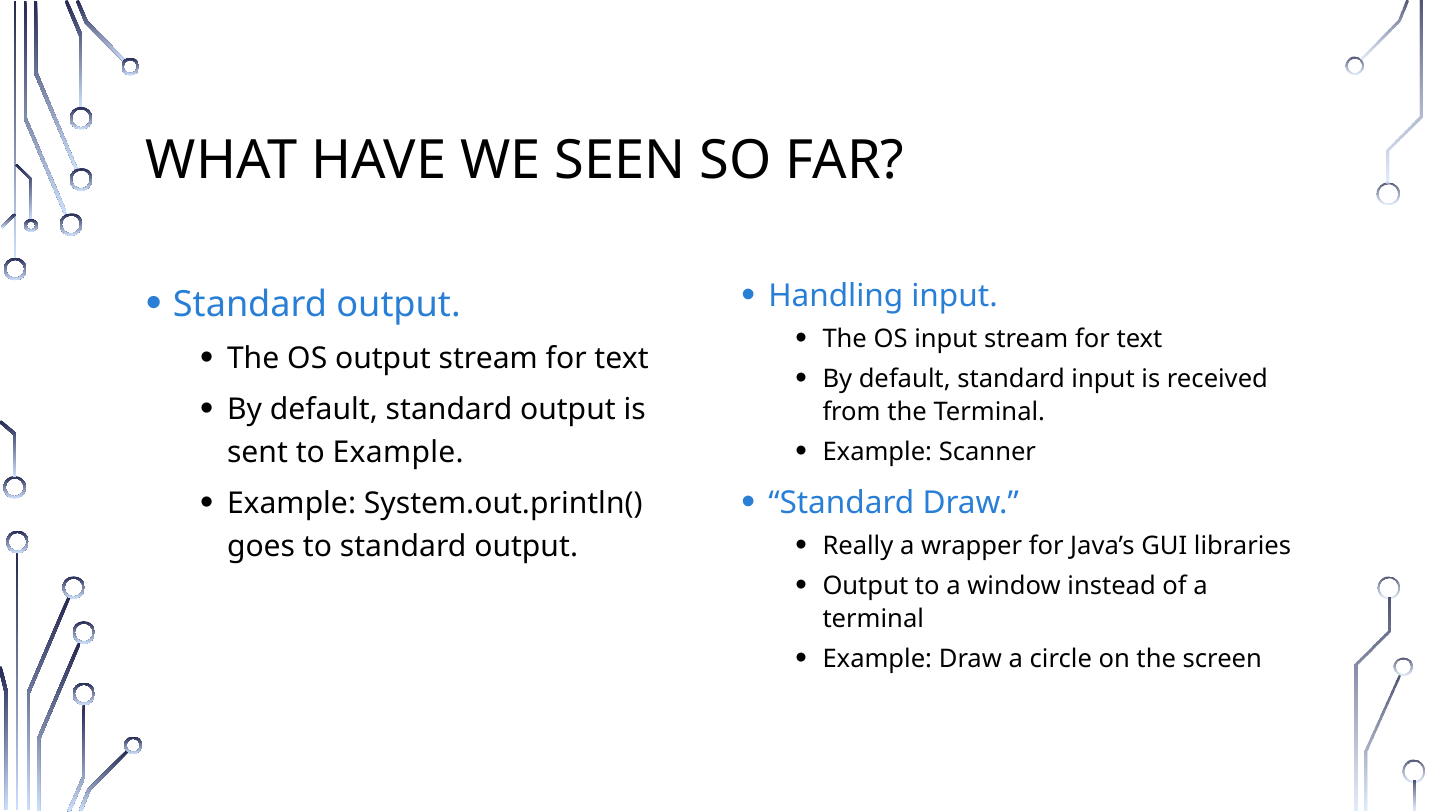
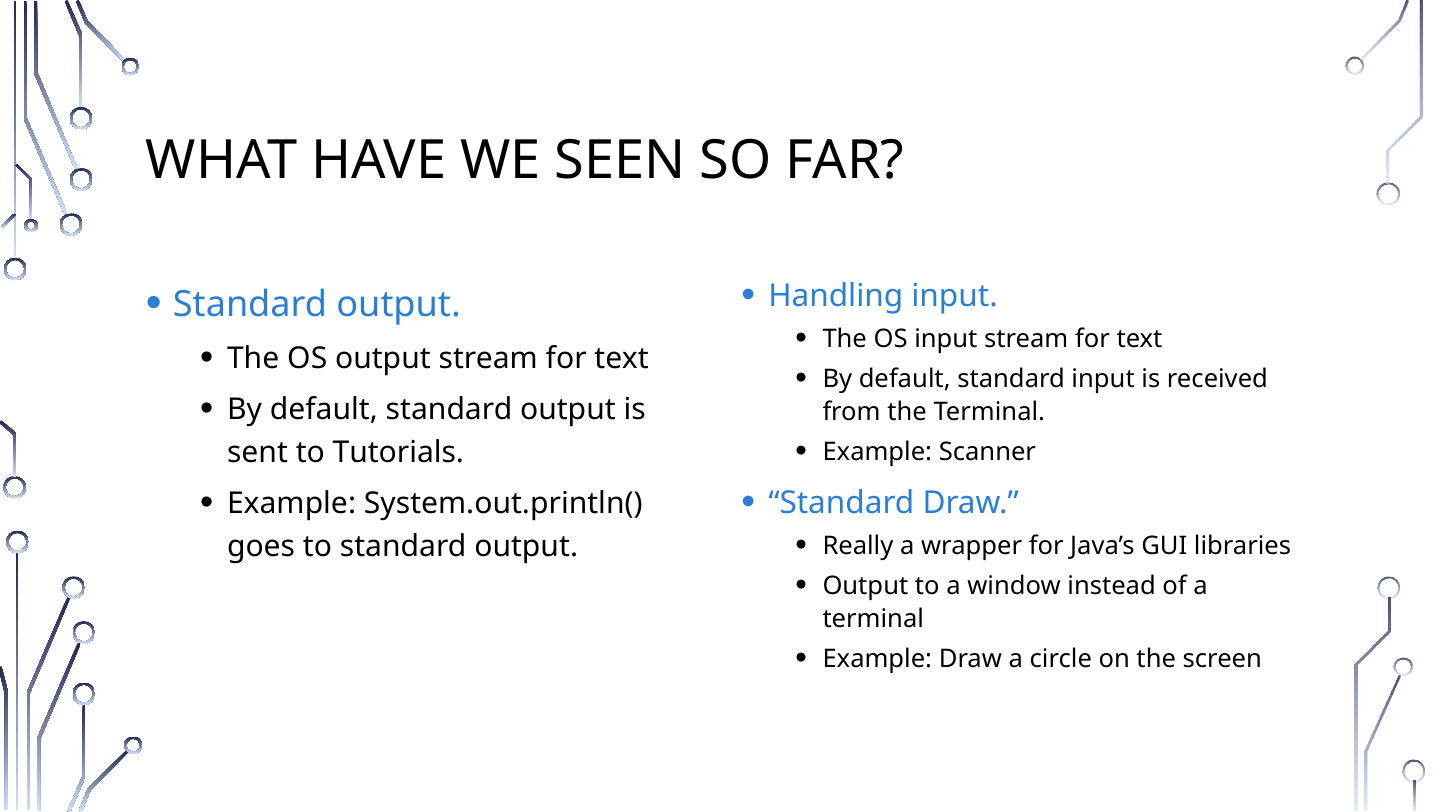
to Example: Example -> Tutorials
